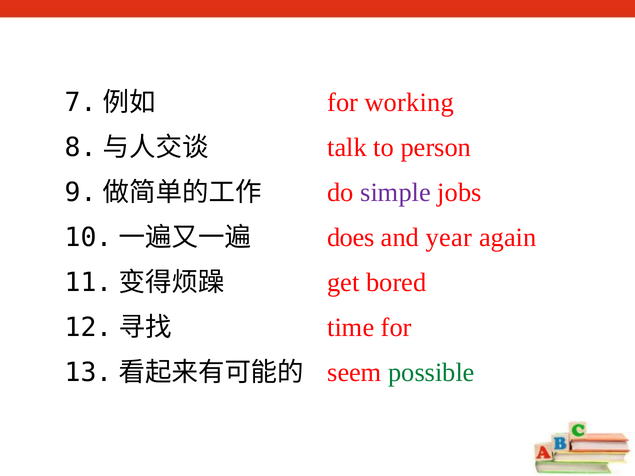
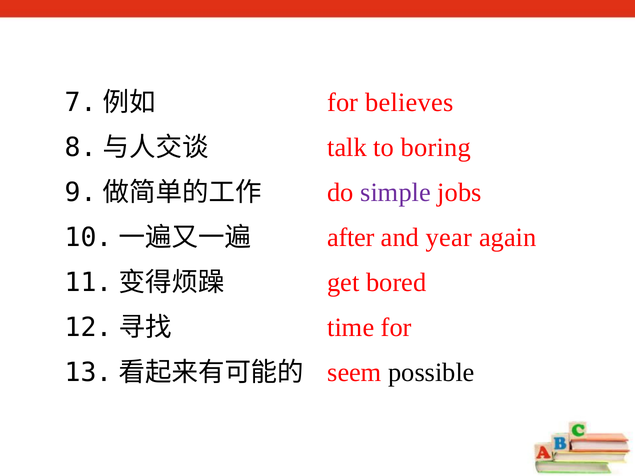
working: working -> believes
person: person -> boring
does: does -> after
possible colour: green -> black
